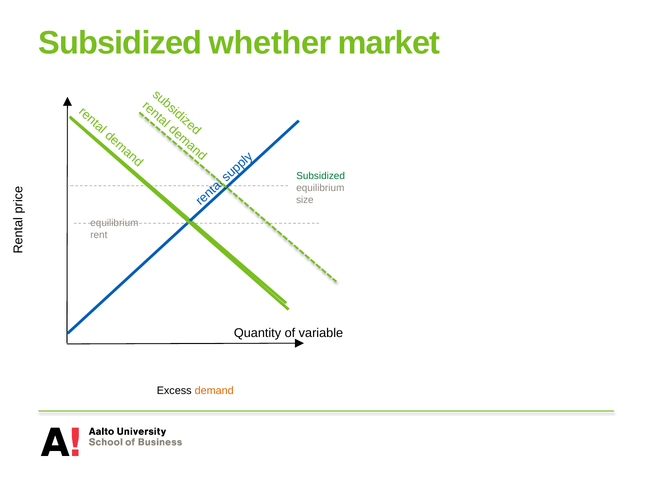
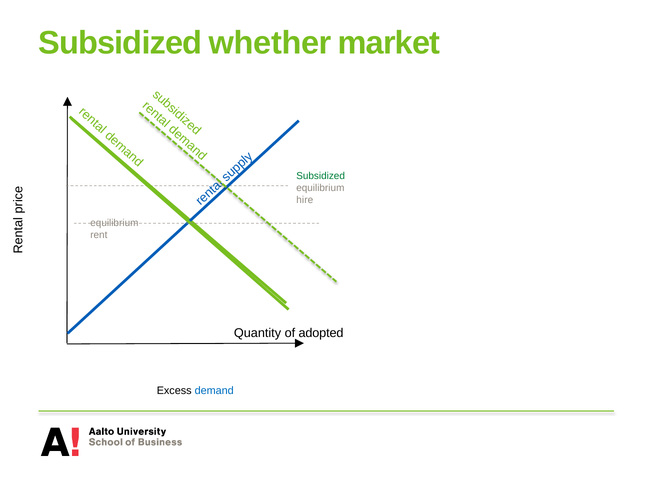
size: size -> hire
variable: variable -> adopted
demand colour: orange -> blue
